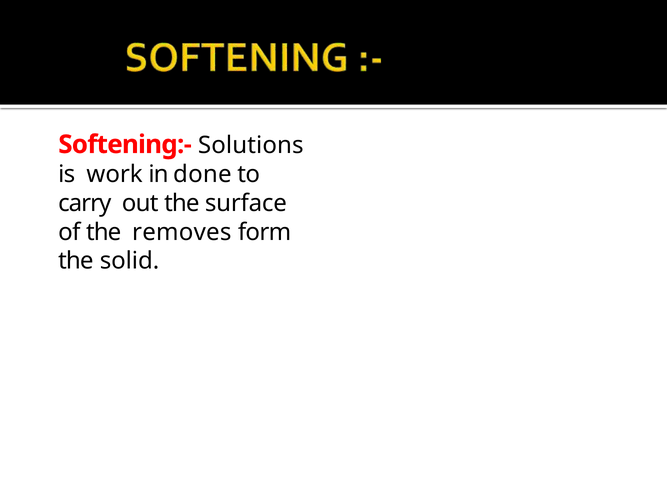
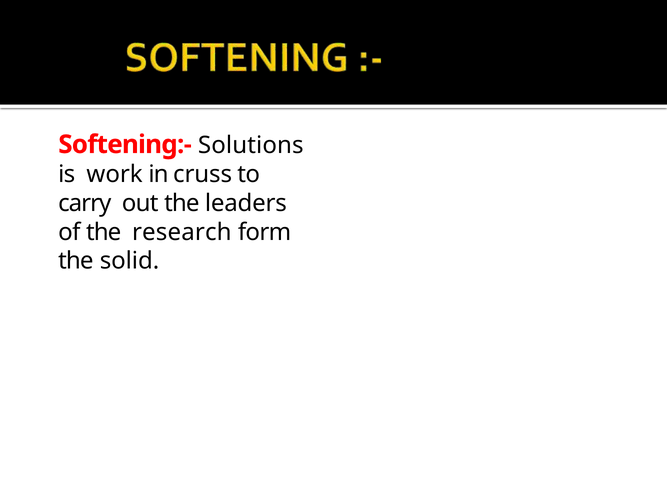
done: done -> cruss
surface: surface -> leaders
removes: removes -> research
